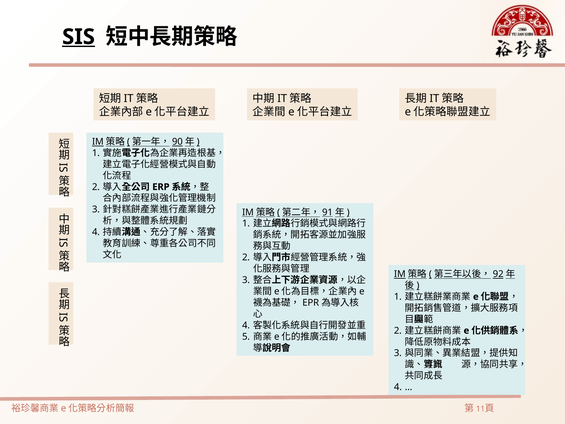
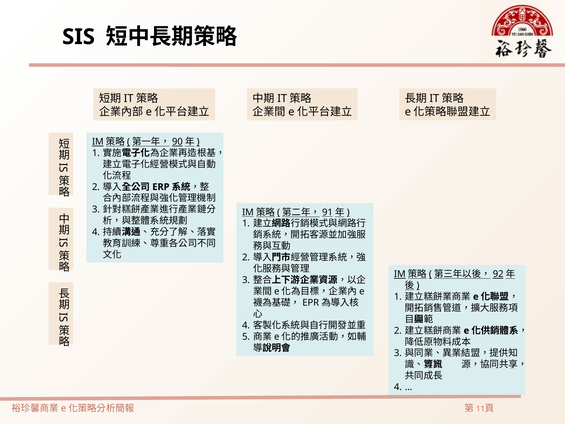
SIS underline: present -> none
